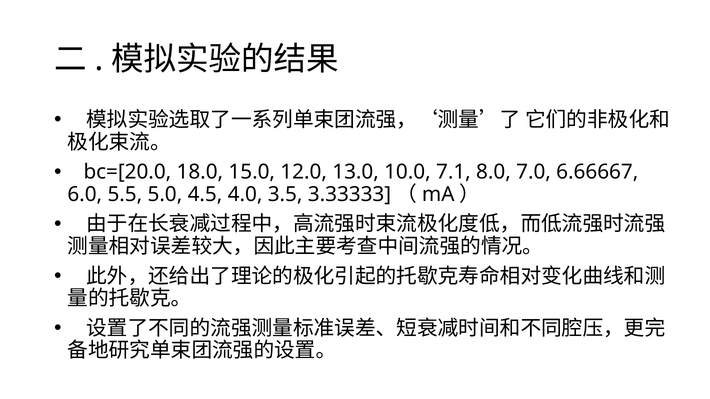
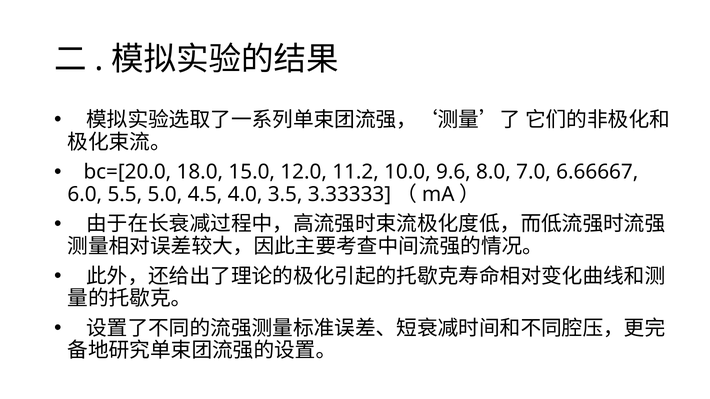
13.0: 13.0 -> 11.2
7.1: 7.1 -> 9.6
